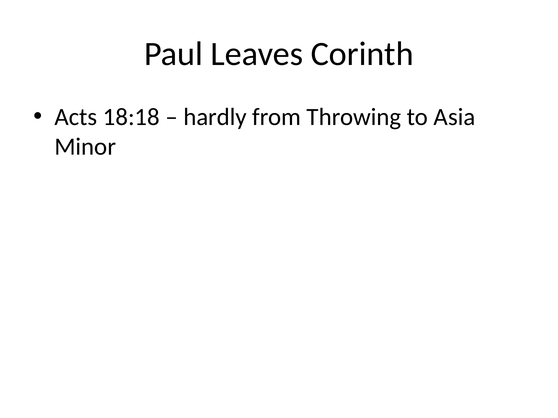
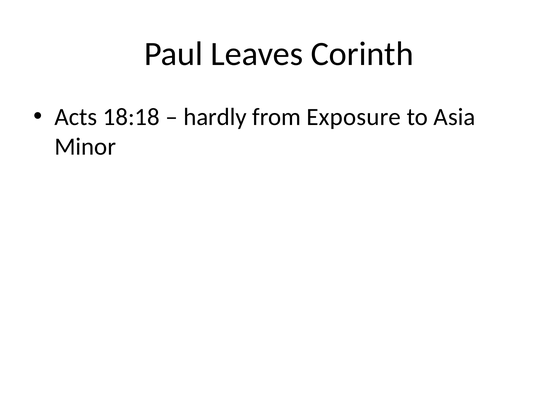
Throwing: Throwing -> Exposure
